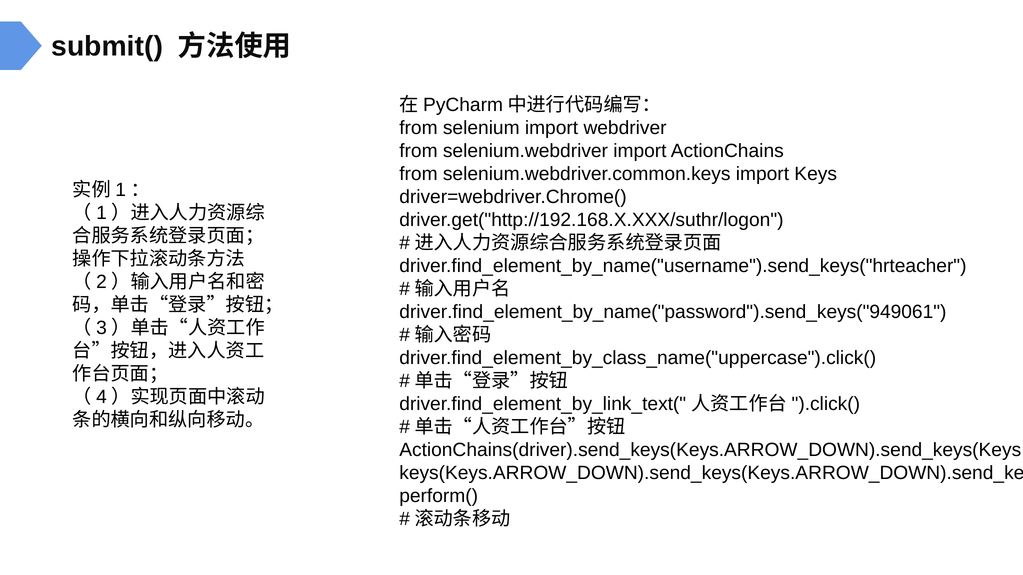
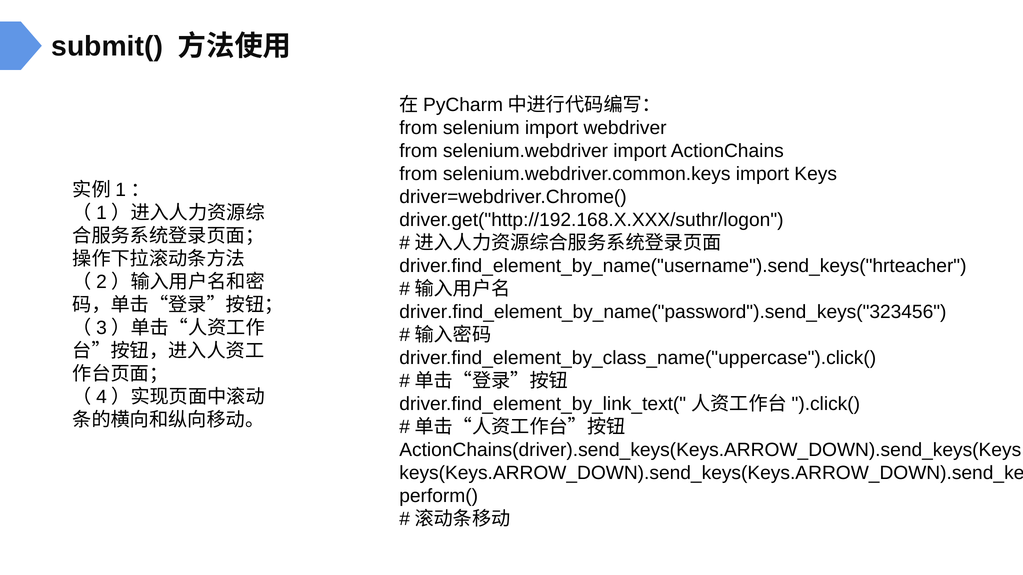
driver.find_element_by_name("password").send_keys("949061: driver.find_element_by_name("password").send_keys("949061 -> driver.find_element_by_name("password").send_keys("323456
